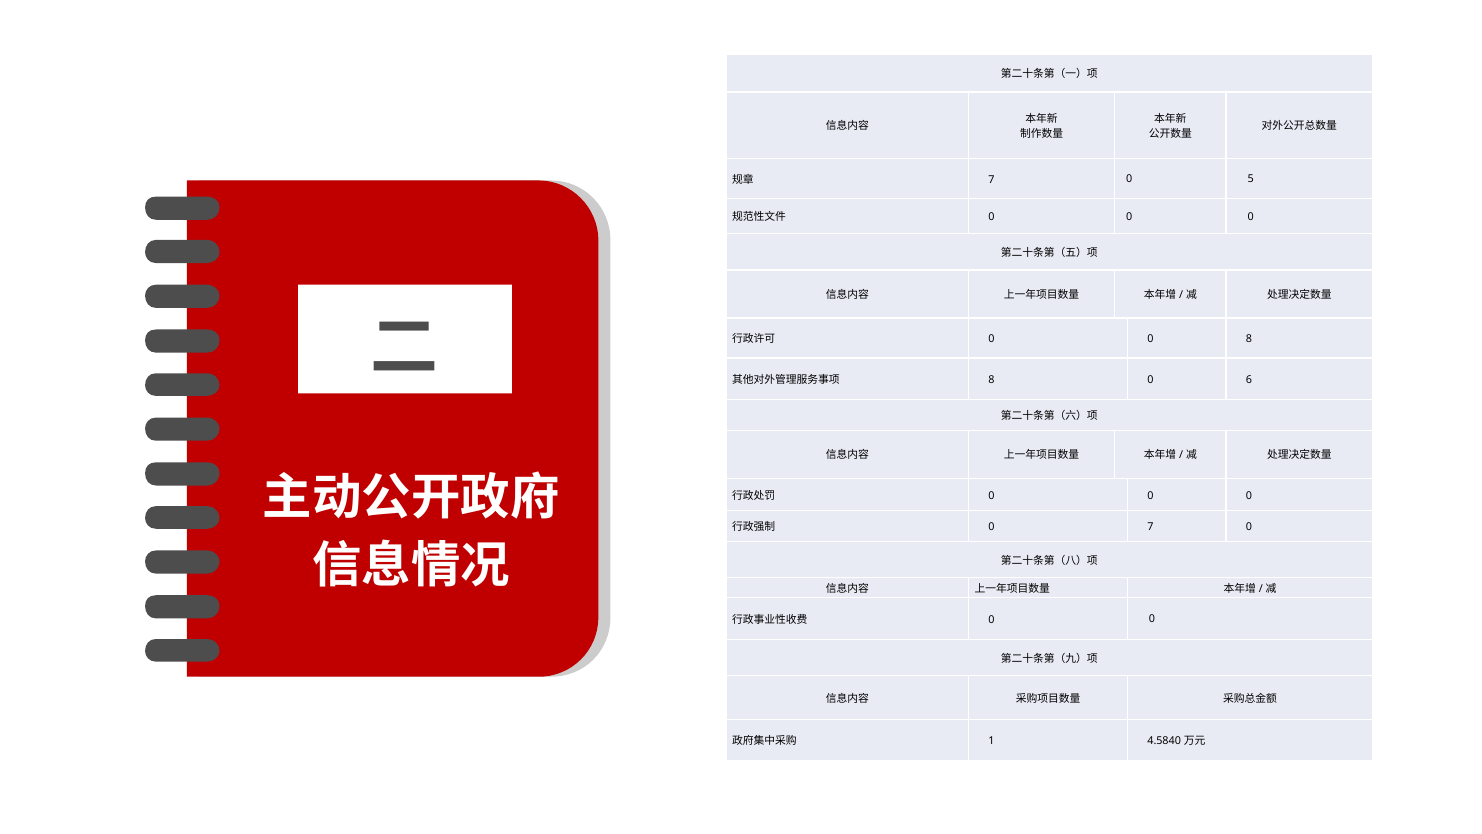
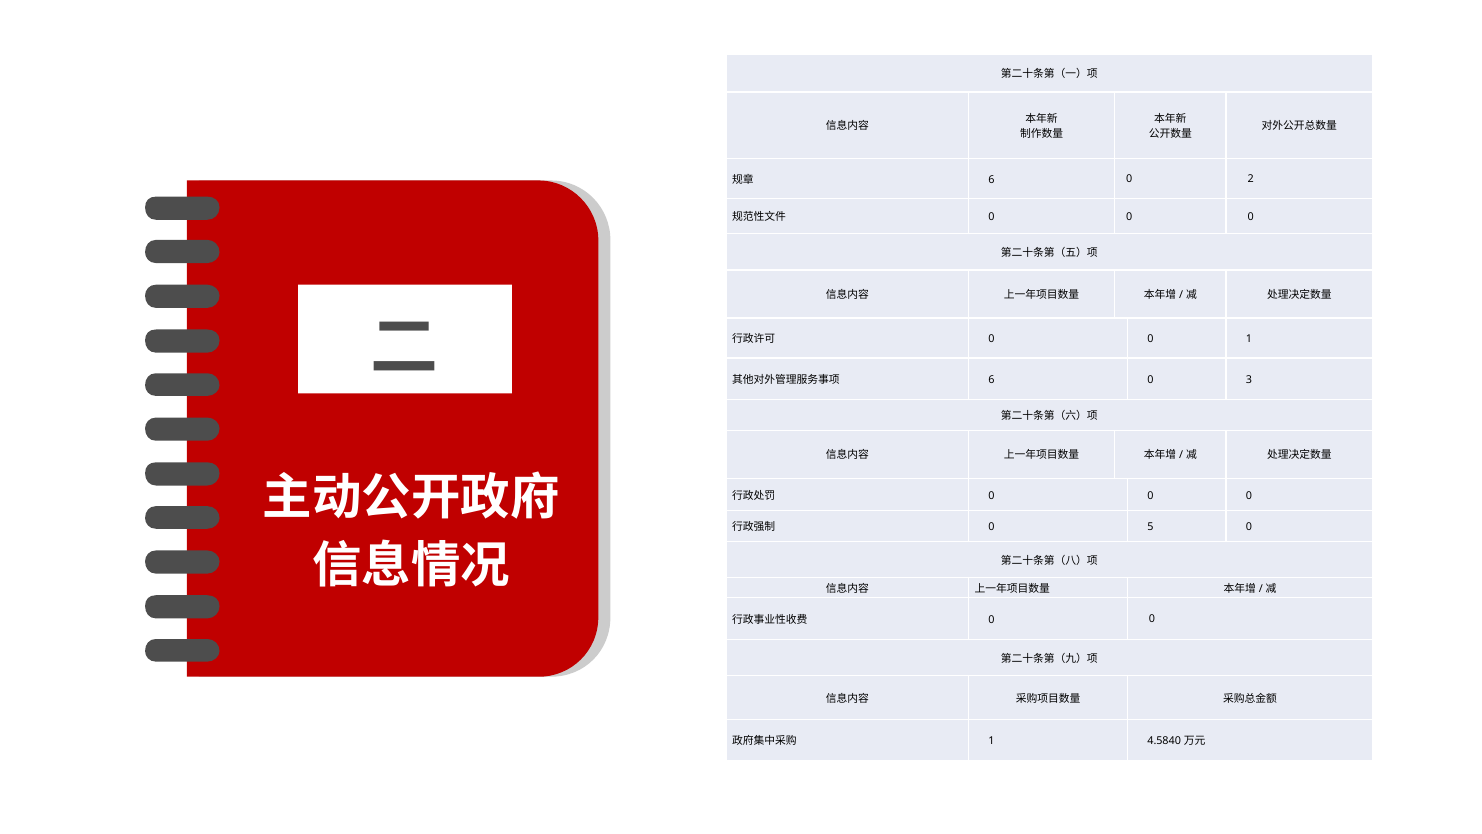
7 at (992, 179): 7 -> 6
5: 5 -> 2
0 8: 8 -> 1
8 at (992, 380): 8 -> 6
6: 6 -> 3
0 7: 7 -> 5
